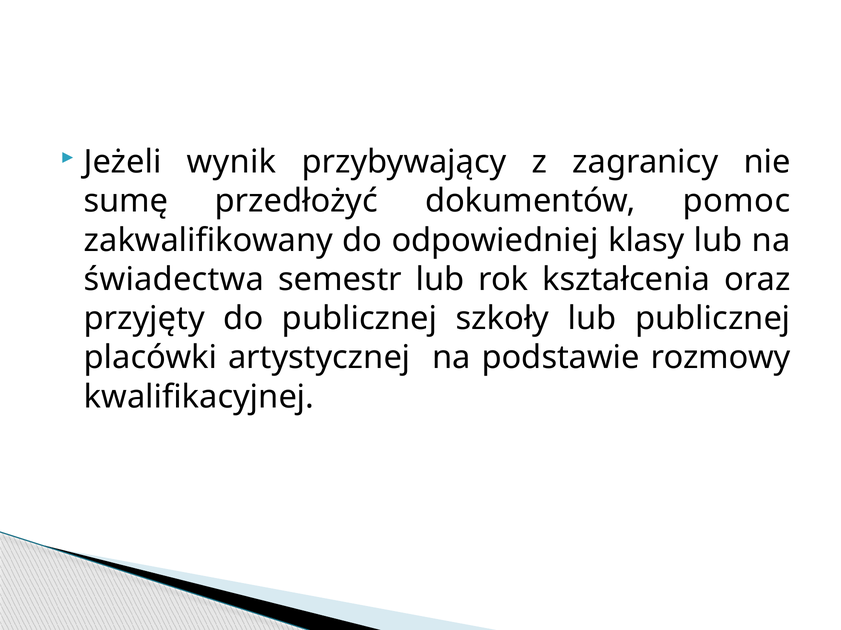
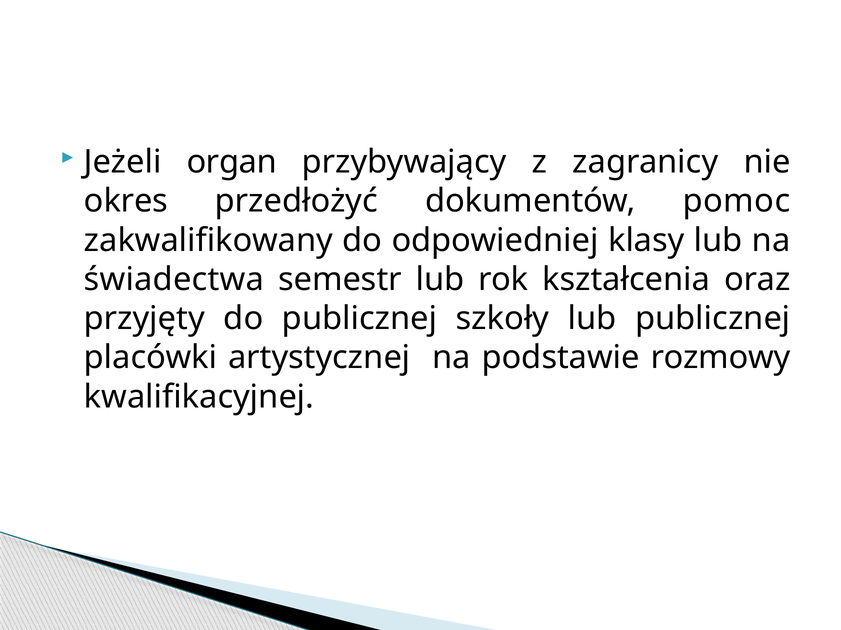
wynik: wynik -> organ
sumę: sumę -> okres
